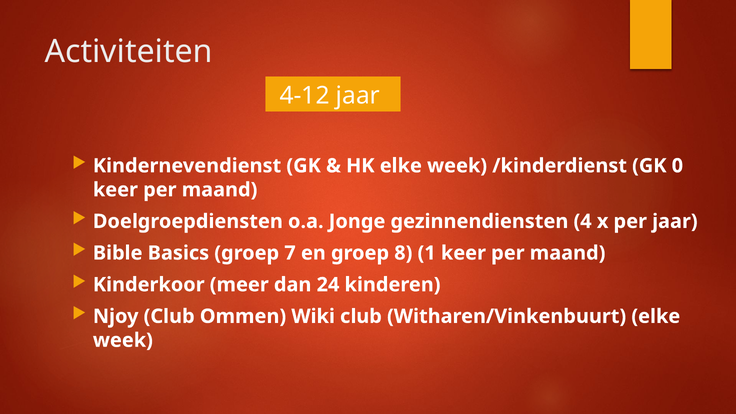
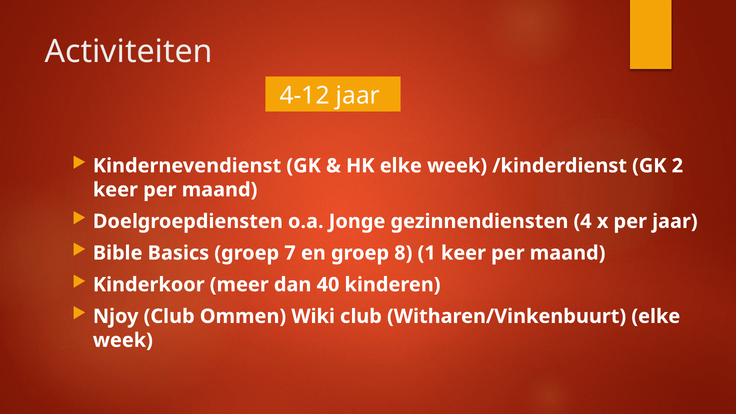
0: 0 -> 2
24: 24 -> 40
